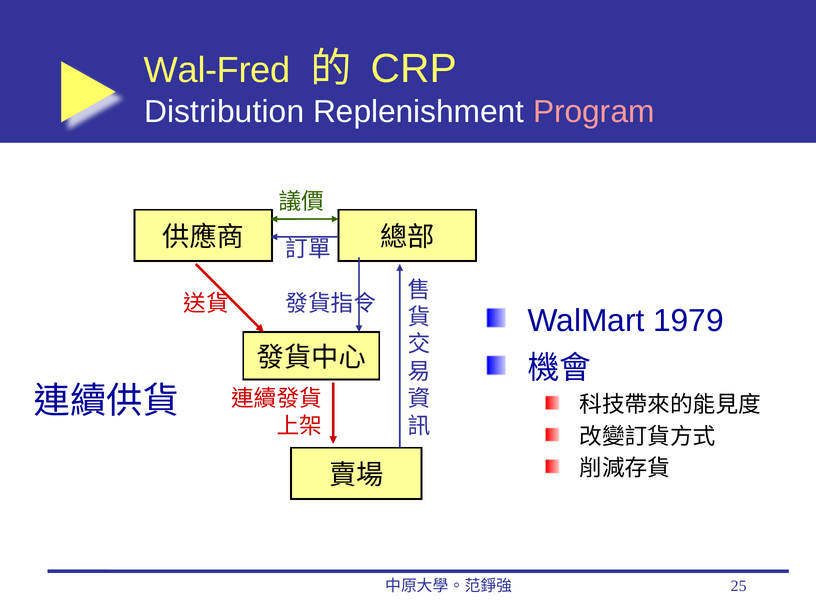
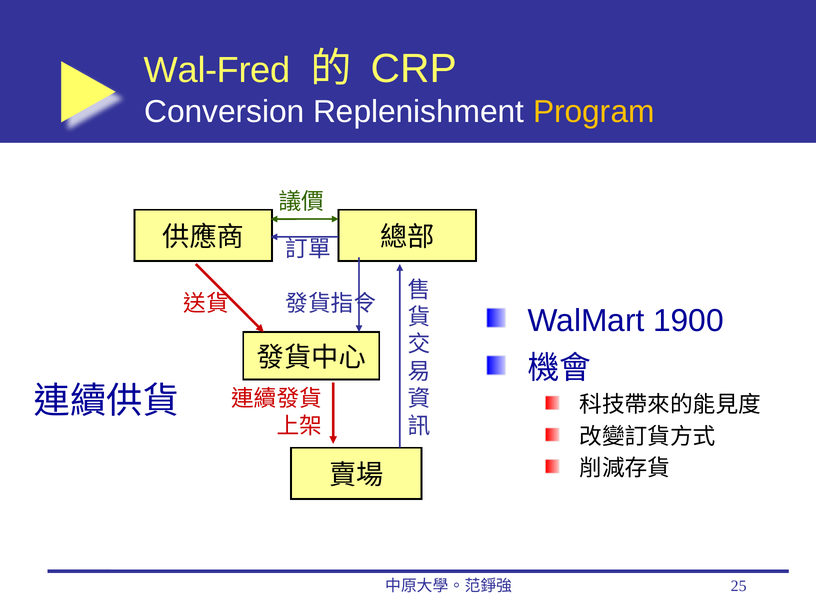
Distribution: Distribution -> Conversion
Program colour: pink -> yellow
1979: 1979 -> 1900
